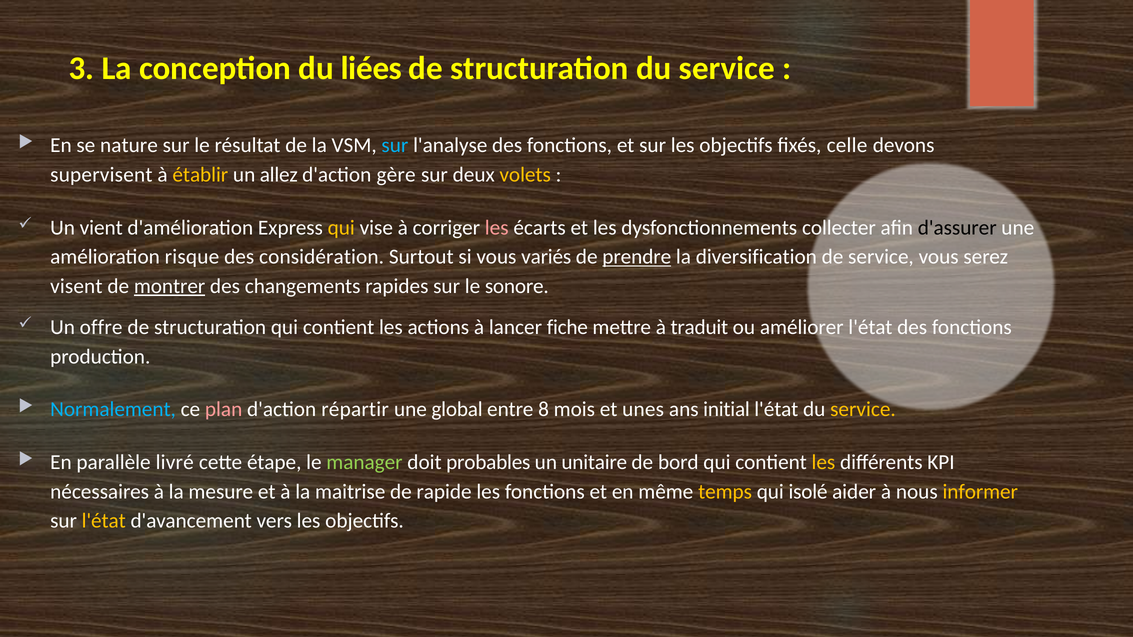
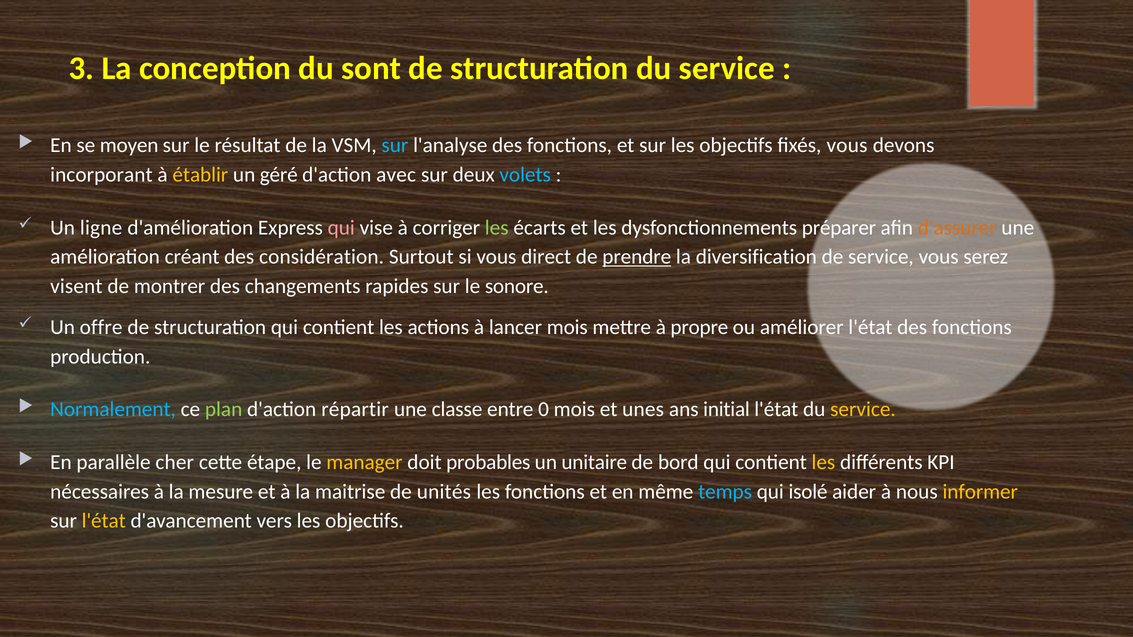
liées: liées -> sont
nature: nature -> moyen
fixés celle: celle -> vous
supervisent: supervisent -> incorporant
allez: allez -> géré
gère: gère -> avec
volets colour: yellow -> light blue
vient: vient -> ligne
qui at (341, 228) colour: yellow -> pink
les at (497, 228) colour: pink -> light green
collecter: collecter -> préparer
d'assurer colour: black -> orange
risque: risque -> créant
variés: variés -> direct
montrer underline: present -> none
lancer fiche: fiche -> mois
traduit: traduit -> propre
plan colour: pink -> light green
global: global -> classe
8: 8 -> 0
livré: livré -> cher
manager colour: light green -> yellow
rapide: rapide -> unités
temps colour: yellow -> light blue
